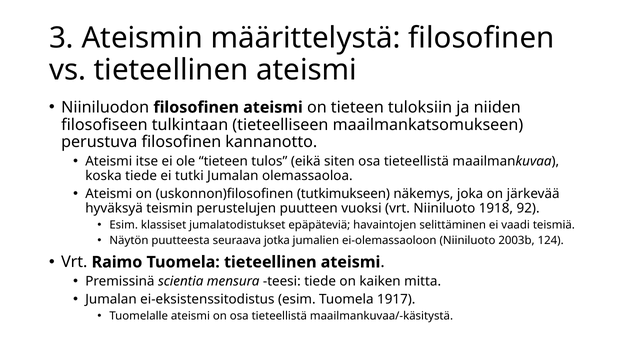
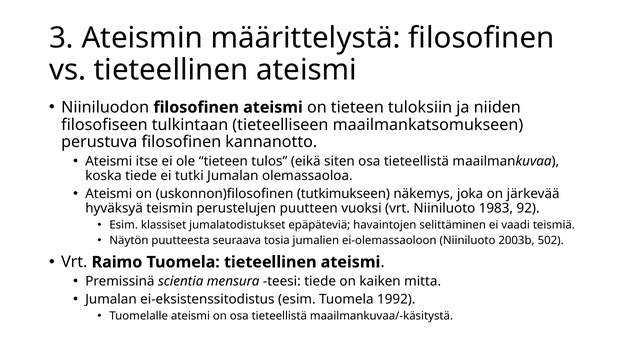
1918: 1918 -> 1983
jotka: jotka -> tosia
124: 124 -> 502
1917: 1917 -> 1992
